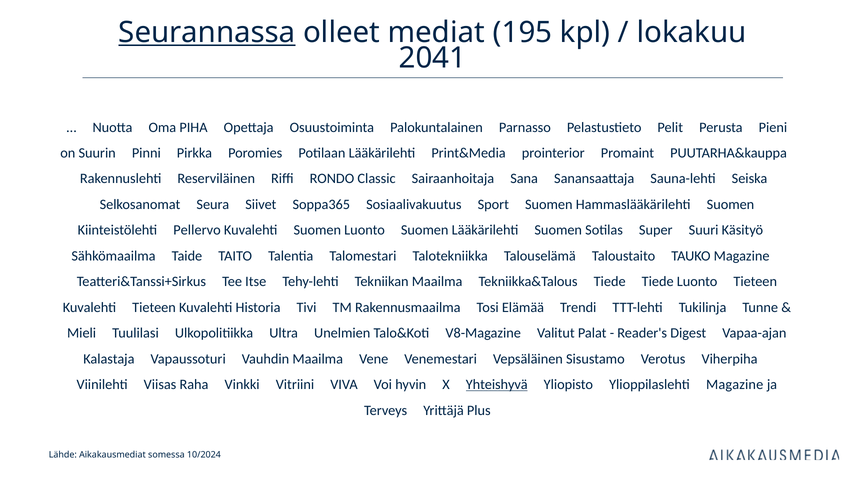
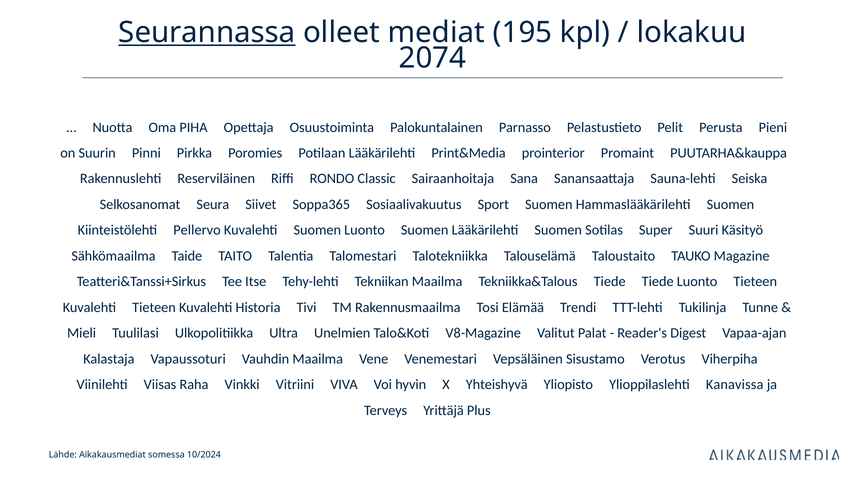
2041: 2041 -> 2074
Yhteishyvä underline: present -> none
Ylioppilaslehti Magazine: Magazine -> Kanavissa
